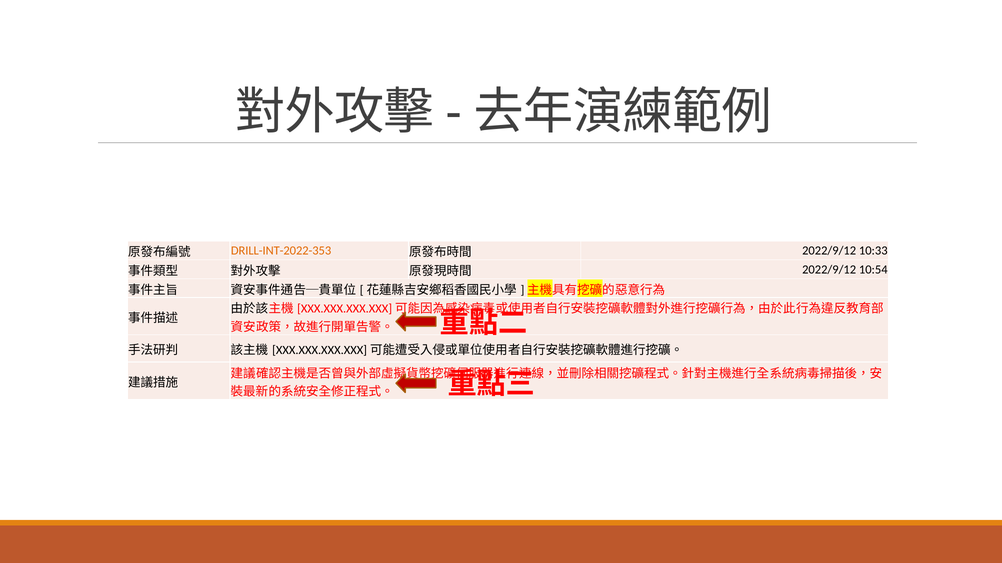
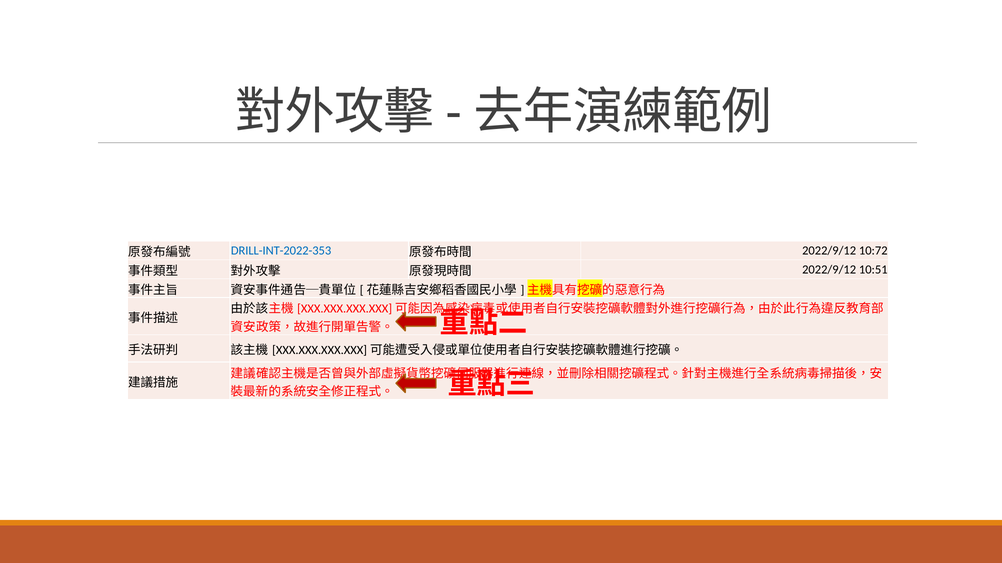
DRILL-INT-2022-353 colour: orange -> blue
10:33: 10:33 -> 10:72
10:54: 10:54 -> 10:51
